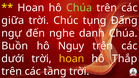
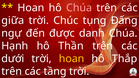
Chúa at (79, 8) colour: light green -> pink
nghe: nghe -> được
Buồn: Buồn -> Hạnh
Nguy: Nguy -> Thần
